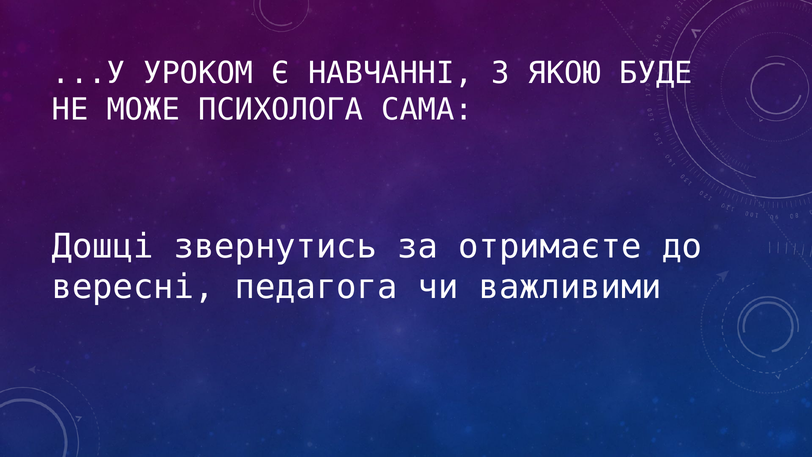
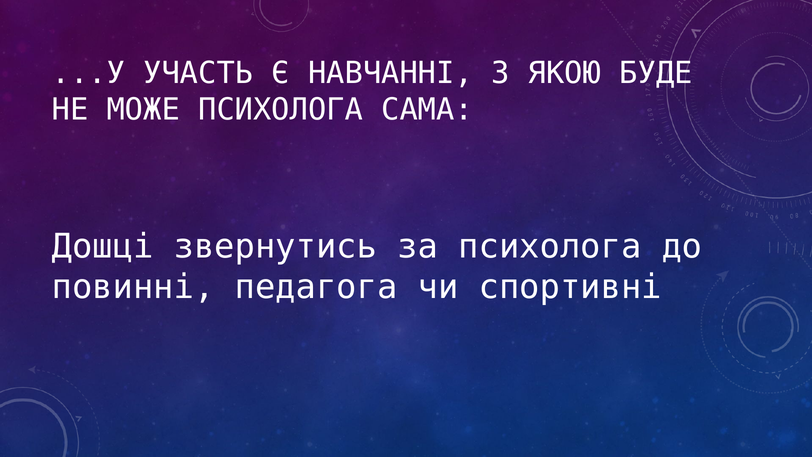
УРОКОМ: УРОКОМ -> УЧАСТЬ
за отримаєте: отримаєте -> психолога
вересні: вересні -> повинні
важливими: важливими -> спортивні
